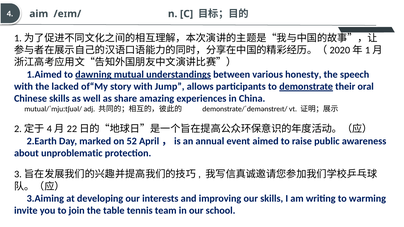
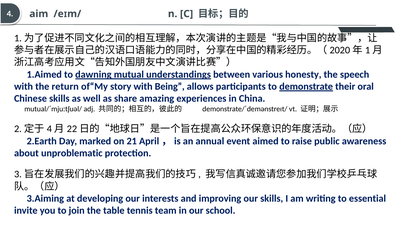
lacked: lacked -> return
Jump: Jump -> Being
52: 52 -> 21
warming: warming -> essential
